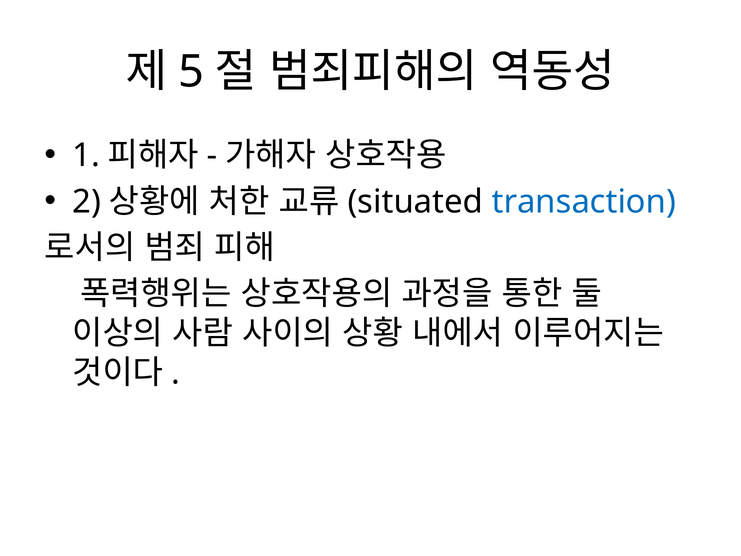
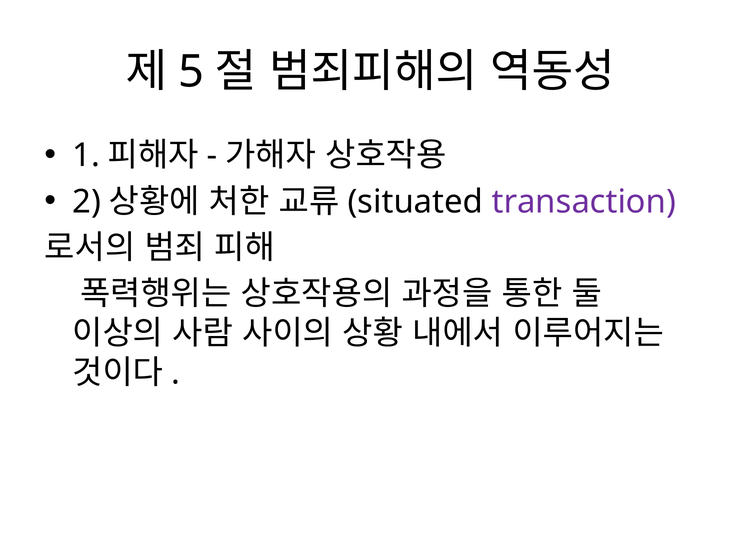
transaction colour: blue -> purple
